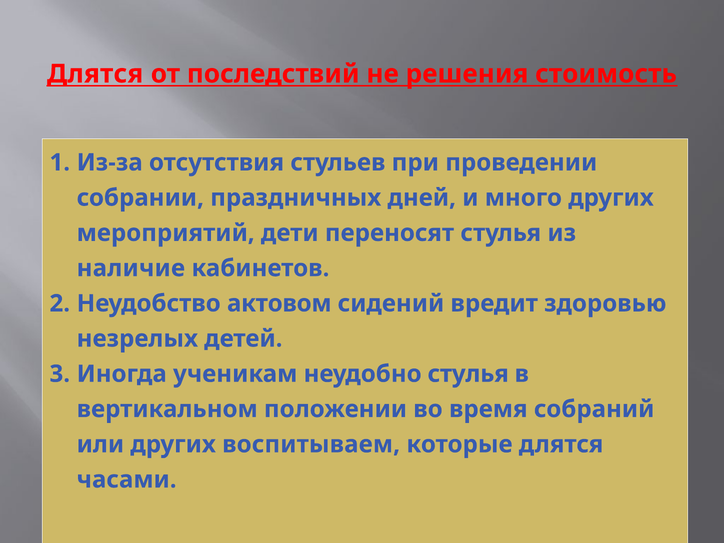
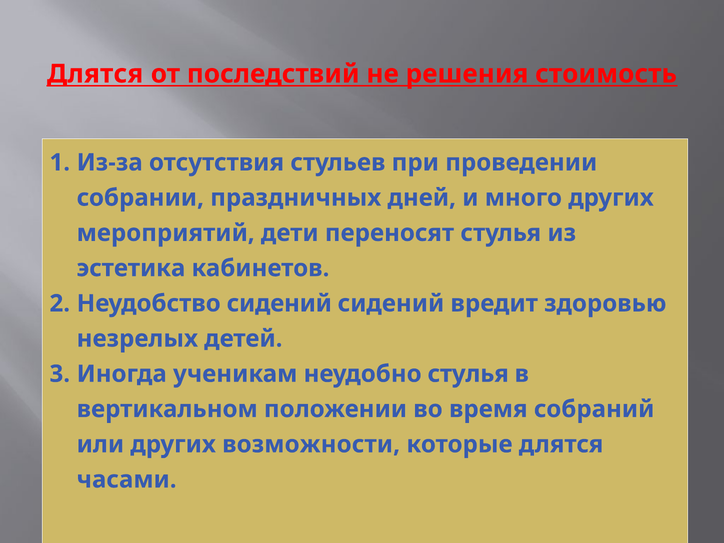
наличие: наличие -> эстетика
Неудобство актовом: актовом -> сидений
воспитываем: воспитываем -> возможности
